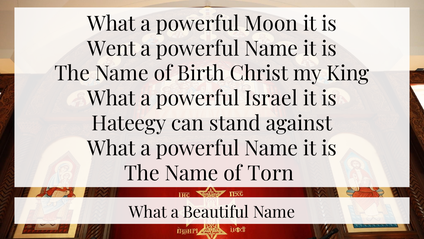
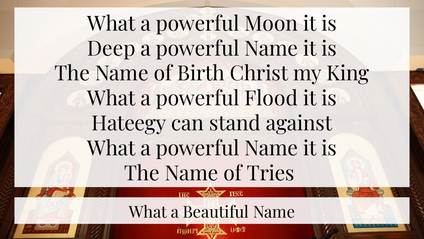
Went: Went -> Deep
Israel: Israel -> Flood
Torn: Torn -> Tries
